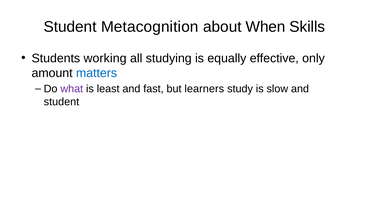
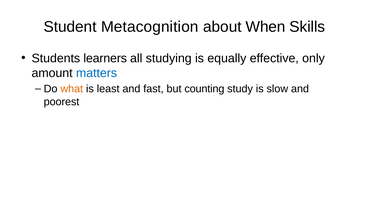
working: working -> learners
what colour: purple -> orange
learners: learners -> counting
student at (61, 102): student -> poorest
